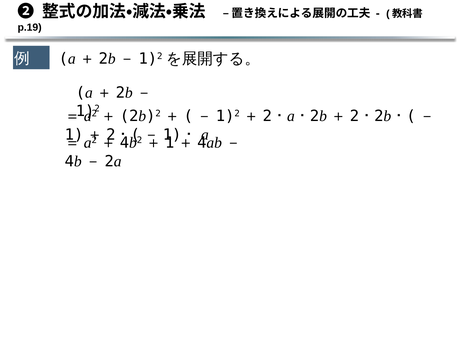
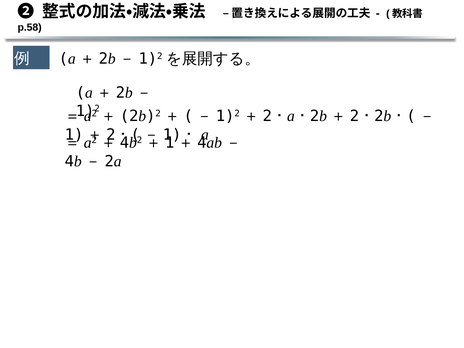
p.19: p.19 -> p.58
